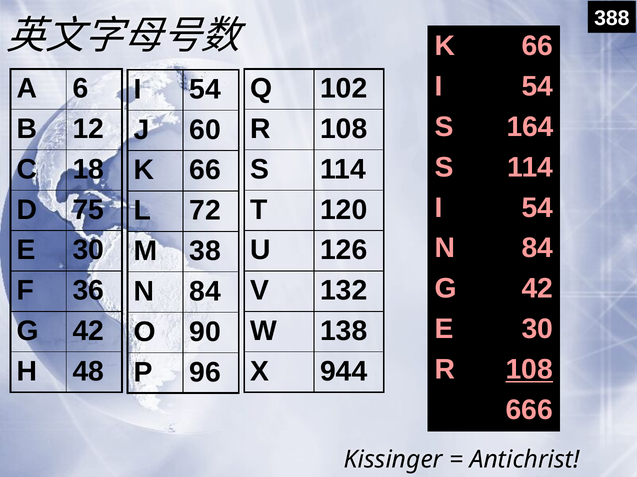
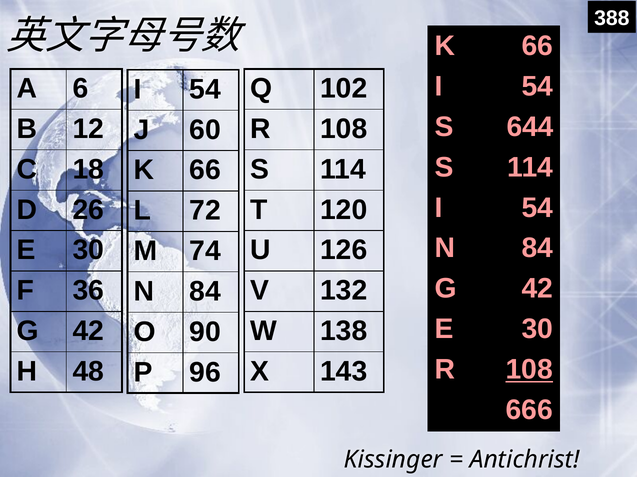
164: 164 -> 644
75: 75 -> 26
38: 38 -> 74
944: 944 -> 143
